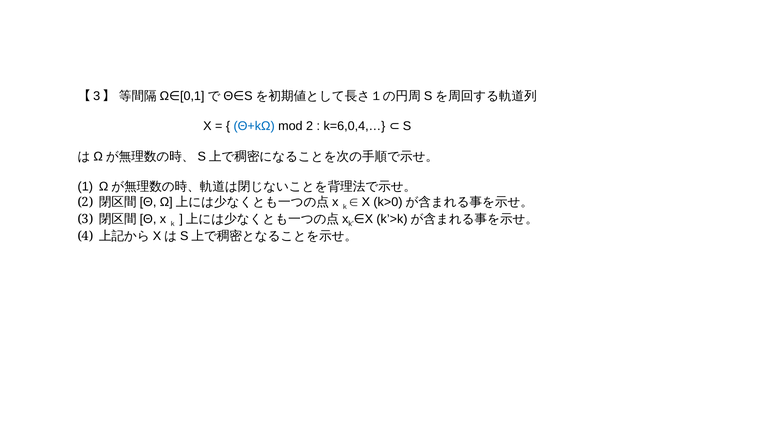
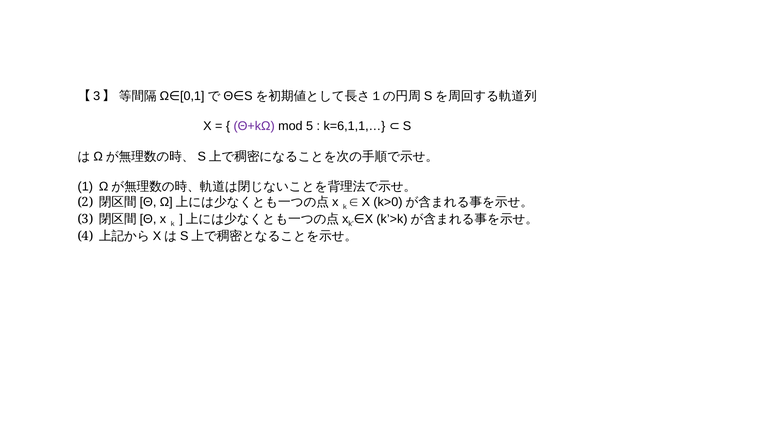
Θ+kΩ colour: blue -> purple
mod 2: 2 -> 5
k=6,0,4,…: k=6,0,4,… -> k=6,1,1,…
